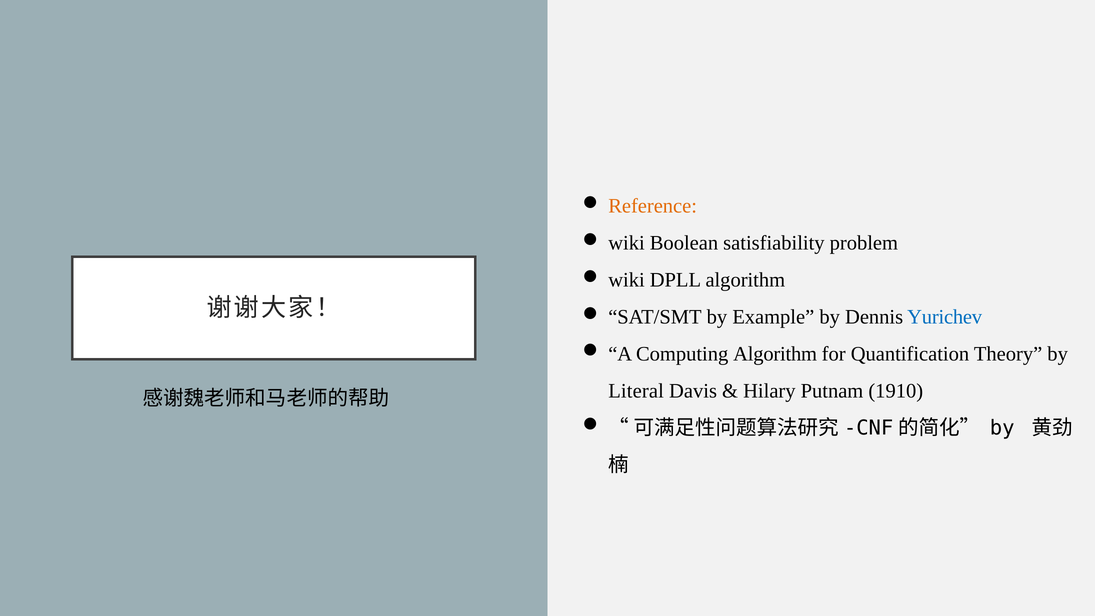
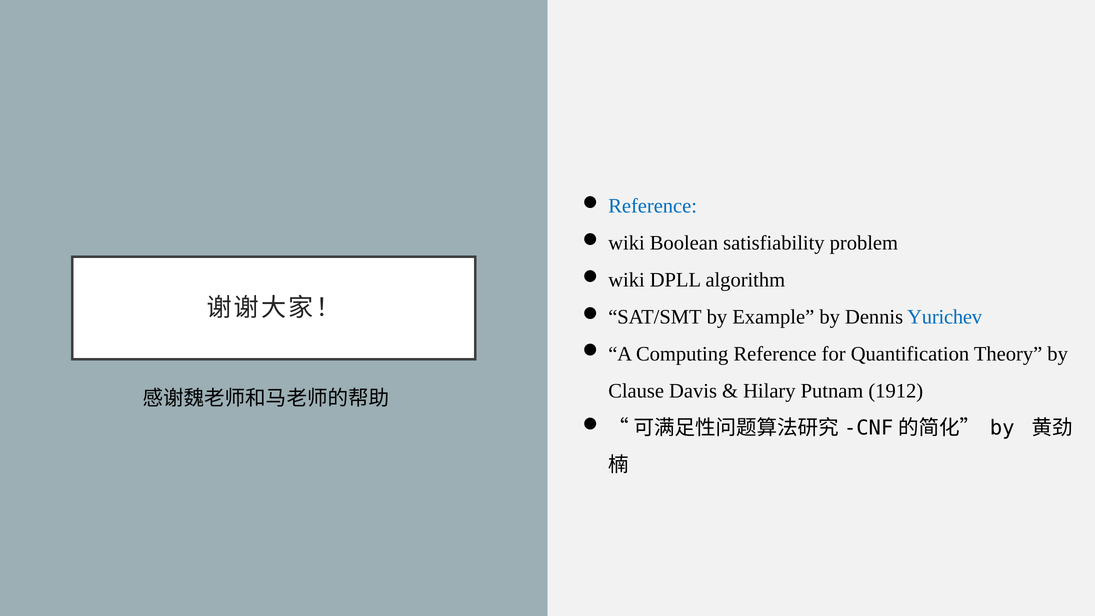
Reference at (653, 206) colour: orange -> blue
Computing Algorithm: Algorithm -> Reference
Literal: Literal -> Clause
1910: 1910 -> 1912
